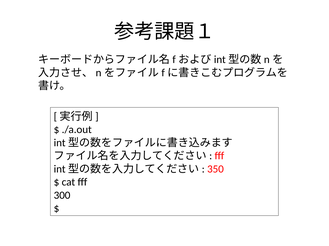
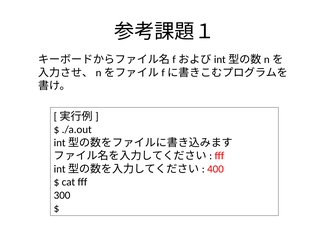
350: 350 -> 400
